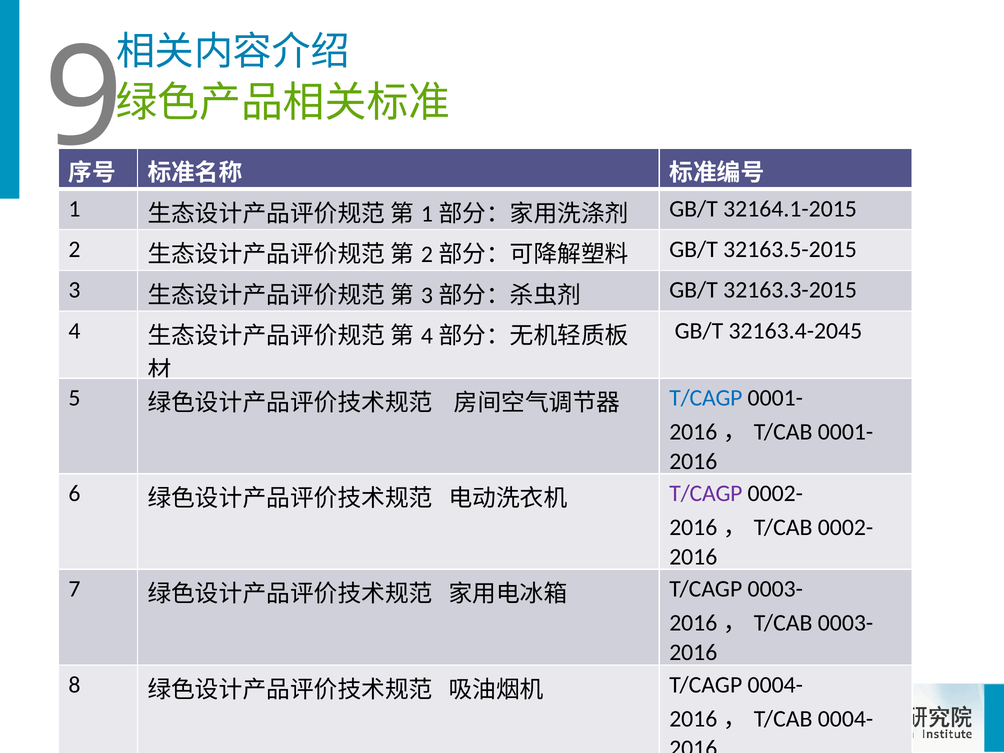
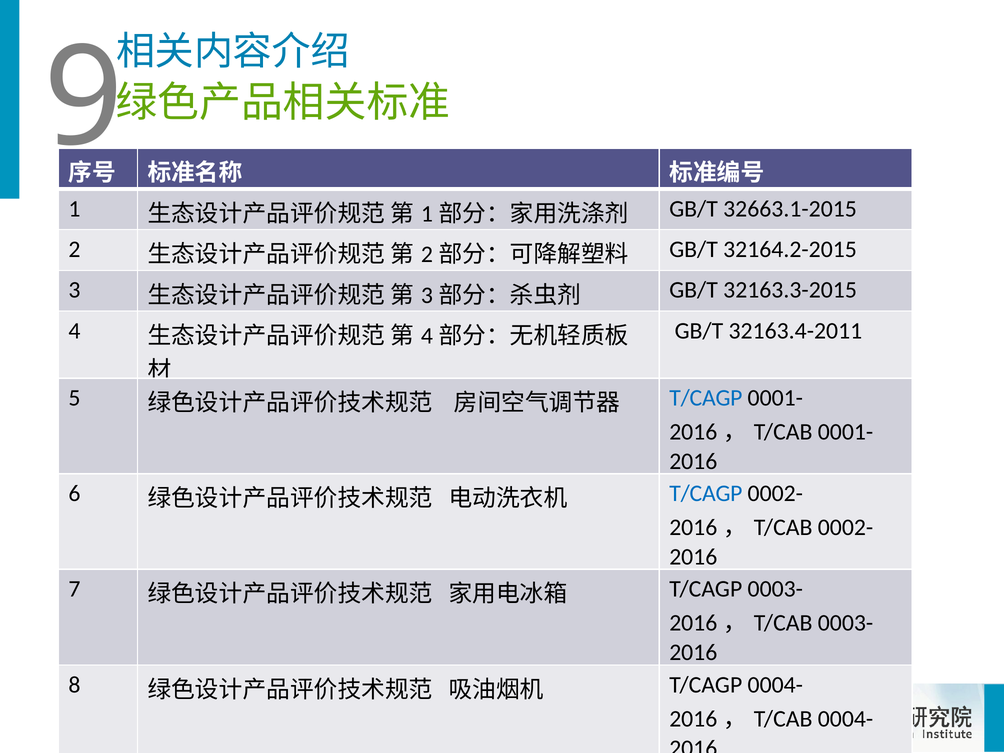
32164.1-2015: 32164.1-2015 -> 32663.1-2015
32163.5-2015: 32163.5-2015 -> 32164.2-2015
32163.4-2045: 32163.4-2045 -> 32163.4-2011
T/CAGP at (706, 494) colour: purple -> blue
